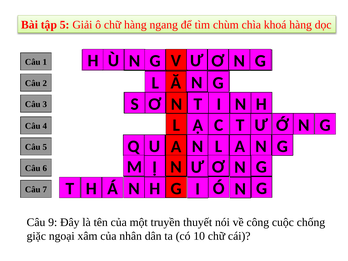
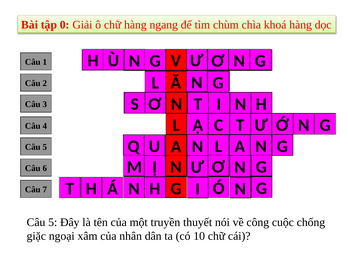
tập 5: 5 -> 0
9 at (53, 222): 9 -> 5
